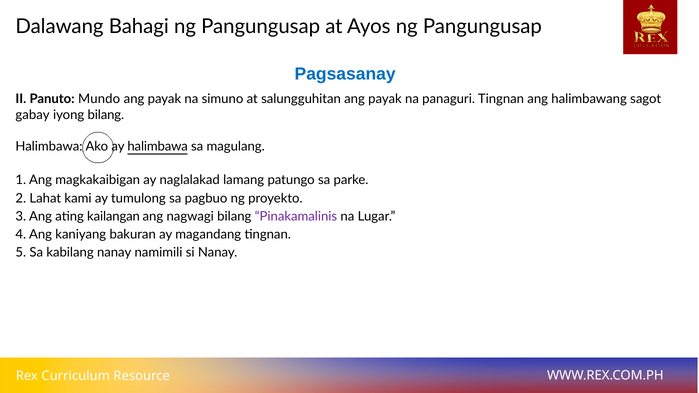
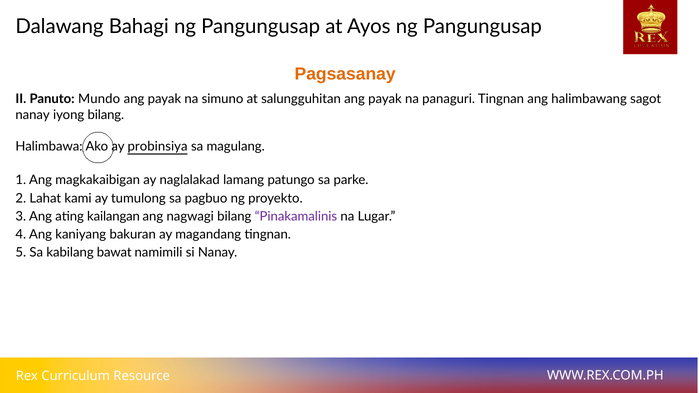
Pagsasanay colour: blue -> orange
gabay at (33, 115): gabay -> nanay
ay halimbawa: halimbawa -> probinsiya
kabilang nanay: nanay -> bawat
